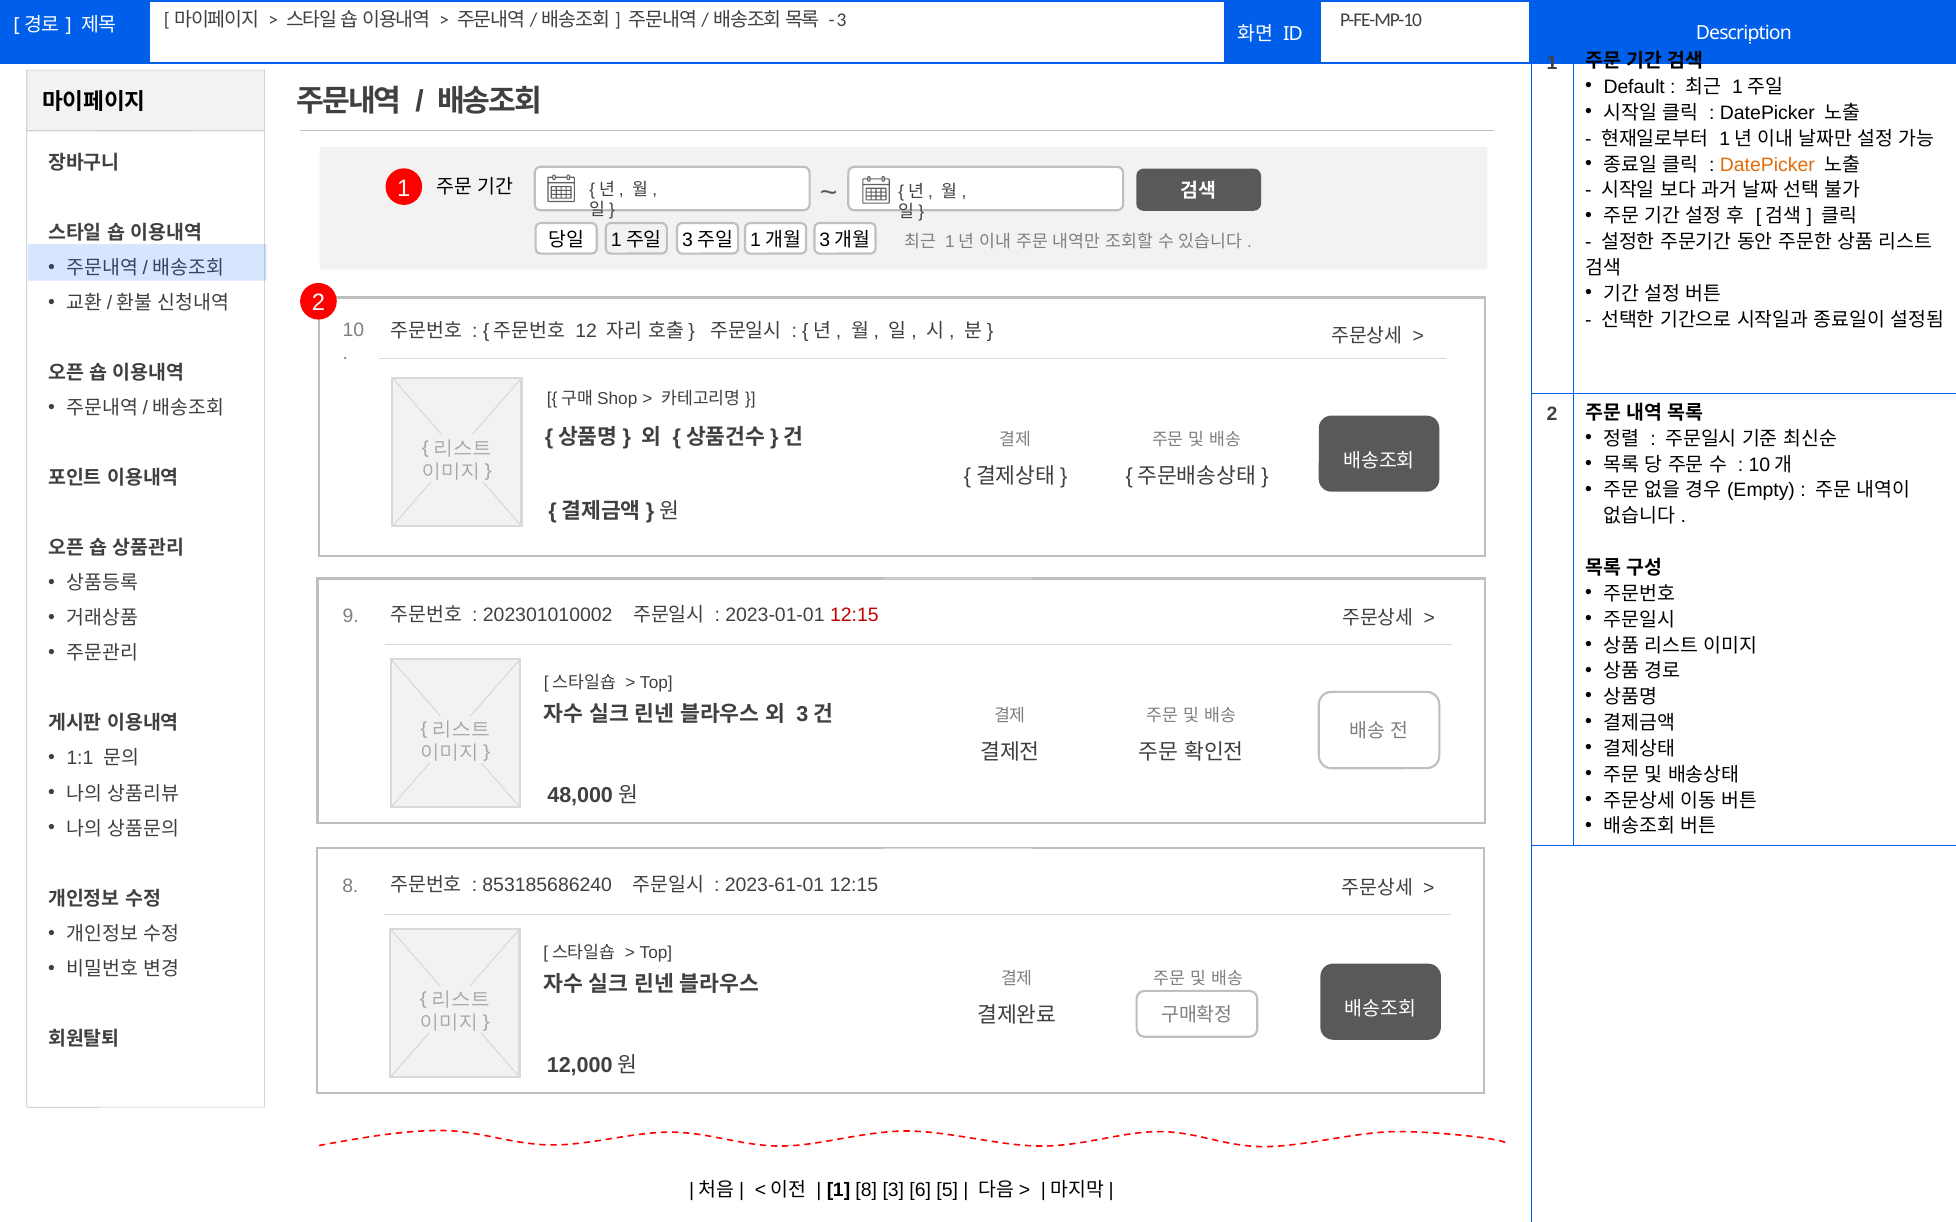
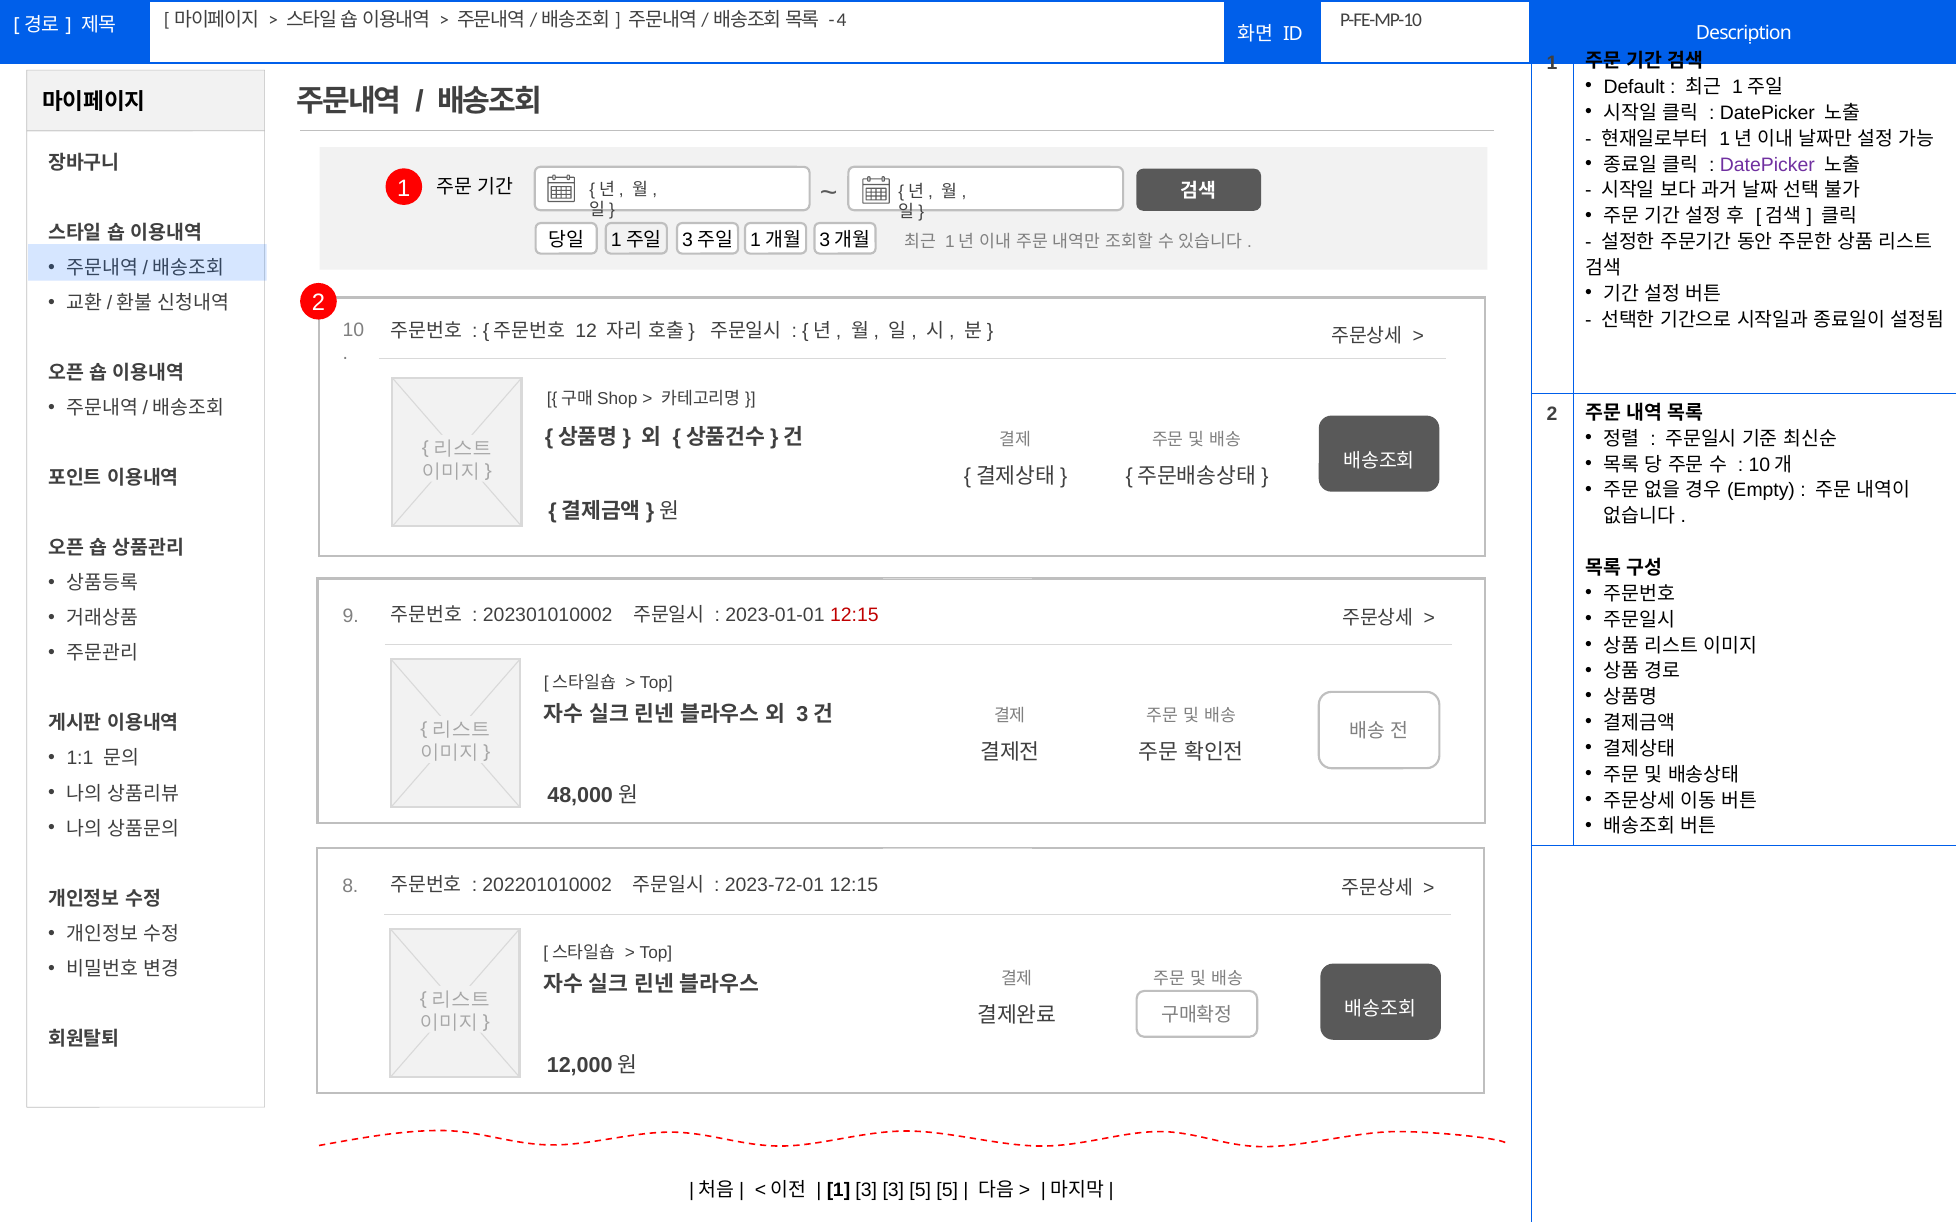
3 at (842, 20): 3 -> 4
DatePicker at (1767, 165) colour: orange -> purple
853185686240: 853185686240 -> 202201010002
2023-61-01: 2023-61-01 -> 2023-72-01
1 8: 8 -> 3
3 6: 6 -> 5
